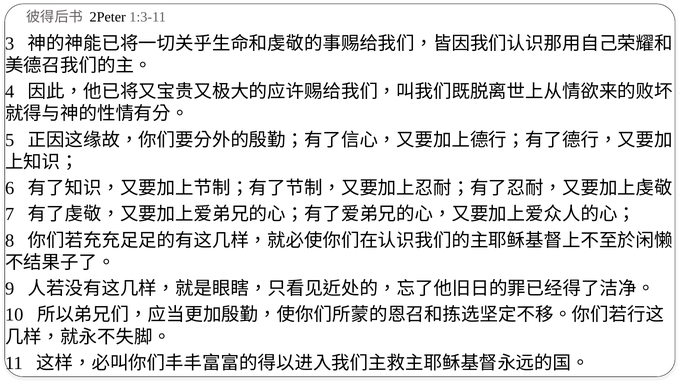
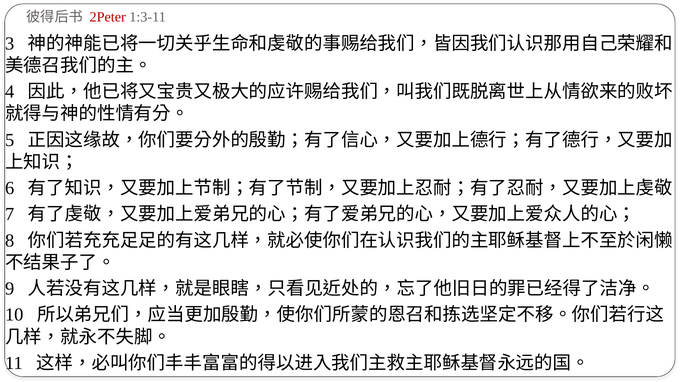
2Peter colour: black -> red
